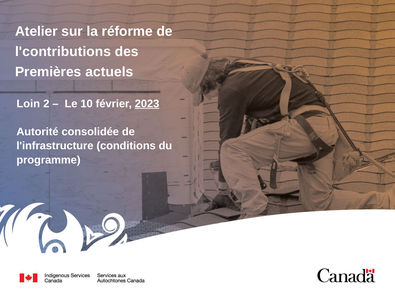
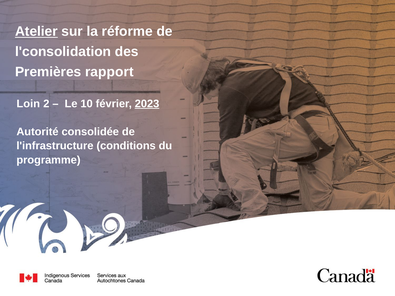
Atelier underline: none -> present
l'contributions: l'contributions -> l'consolidation
actuels: actuels -> rapport
